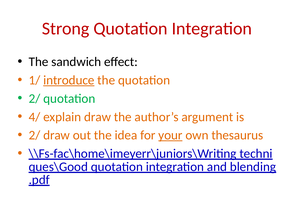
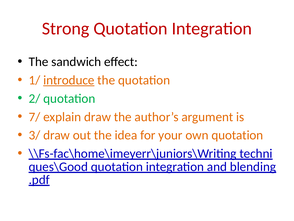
4/: 4/ -> 7/
2/ at (34, 135): 2/ -> 3/
your underline: present -> none
own thesaurus: thesaurus -> quotation
